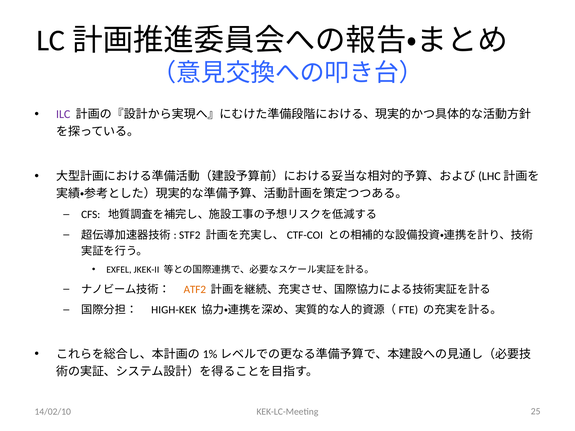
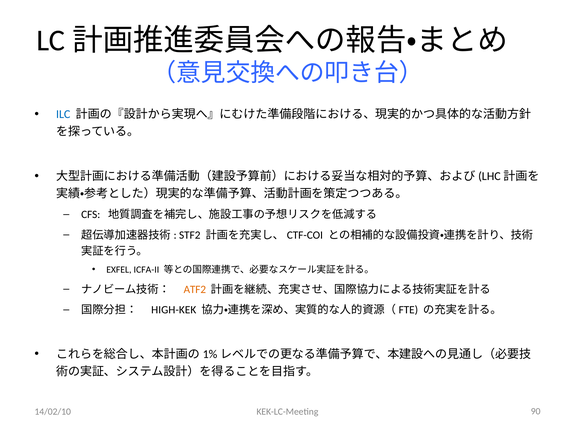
ILC colour: purple -> blue
JKEK-II: JKEK-II -> ICFA-II
25: 25 -> 90
